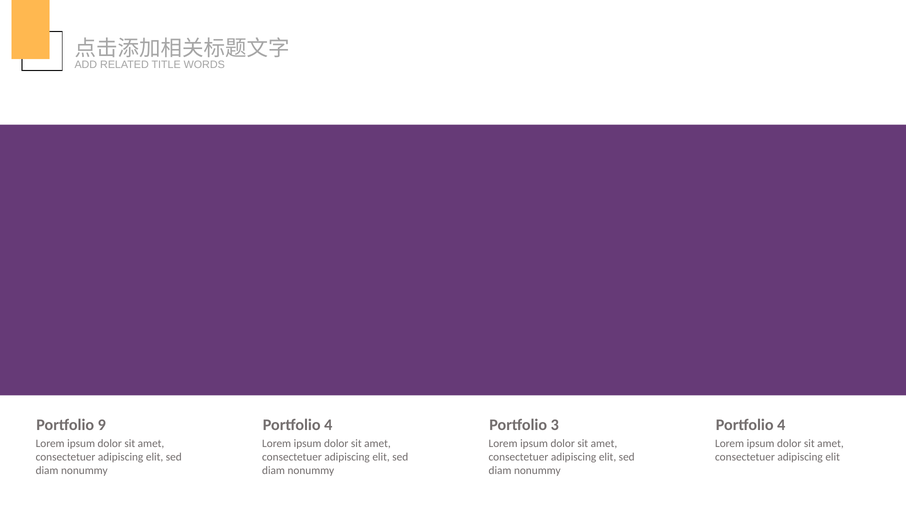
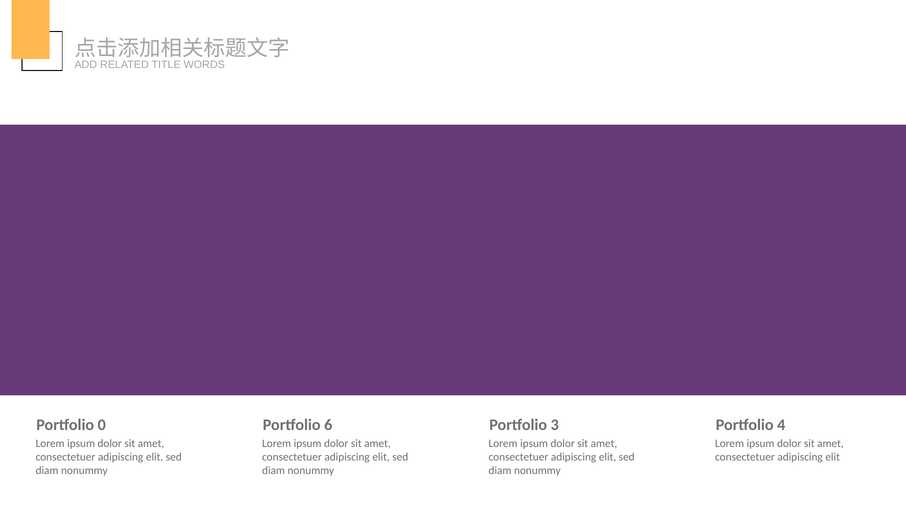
9: 9 -> 0
4 at (328, 425): 4 -> 6
